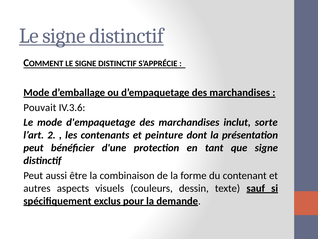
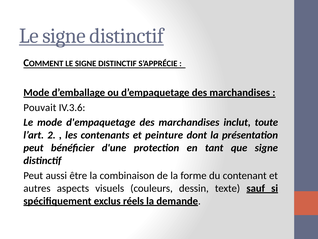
sorte: sorte -> toute
pour: pour -> réels
